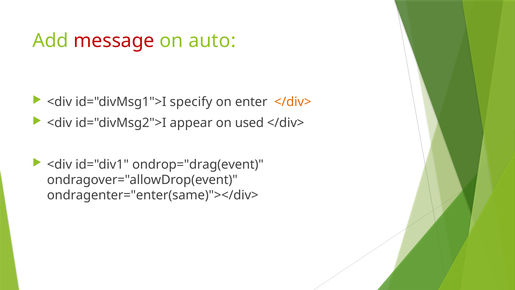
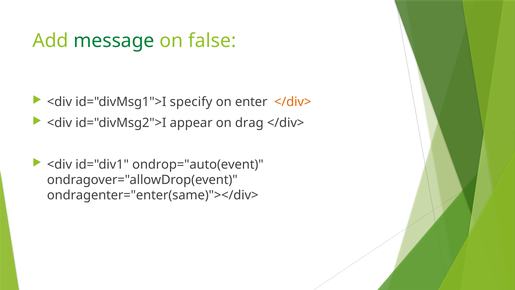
message colour: red -> green
auto: auto -> false
used: used -> drag
ondrop="drag(event: ondrop="drag(event -> ondrop="auto(event
